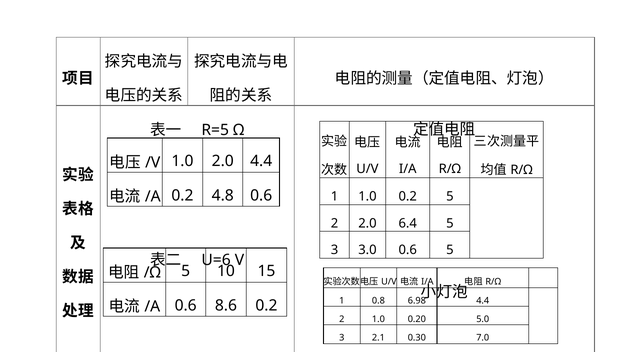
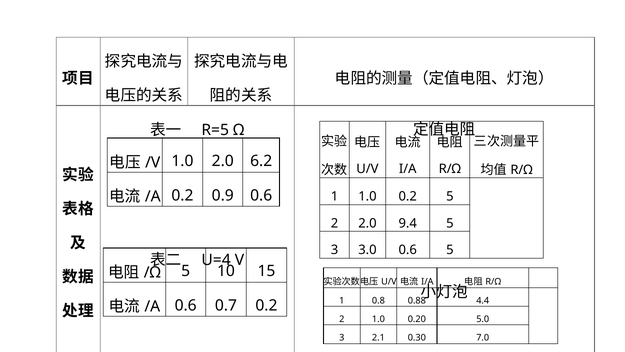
2.0 4.4: 4.4 -> 6.2
4.8: 4.8 -> 0.9
6.4: 6.4 -> 9.4
U=6: U=6 -> U=4
6.98: 6.98 -> 0.88
8.6: 8.6 -> 0.7
